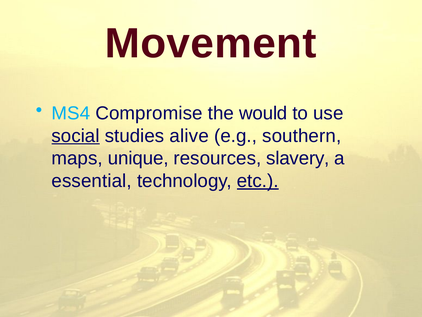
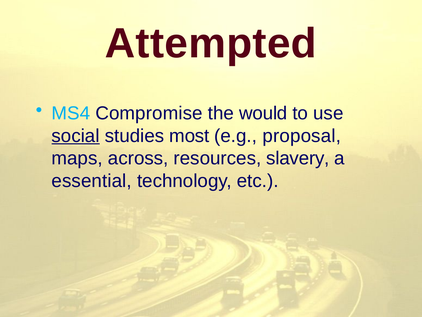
Movement: Movement -> Attempted
alive: alive -> most
southern: southern -> proposal
unique: unique -> across
etc underline: present -> none
